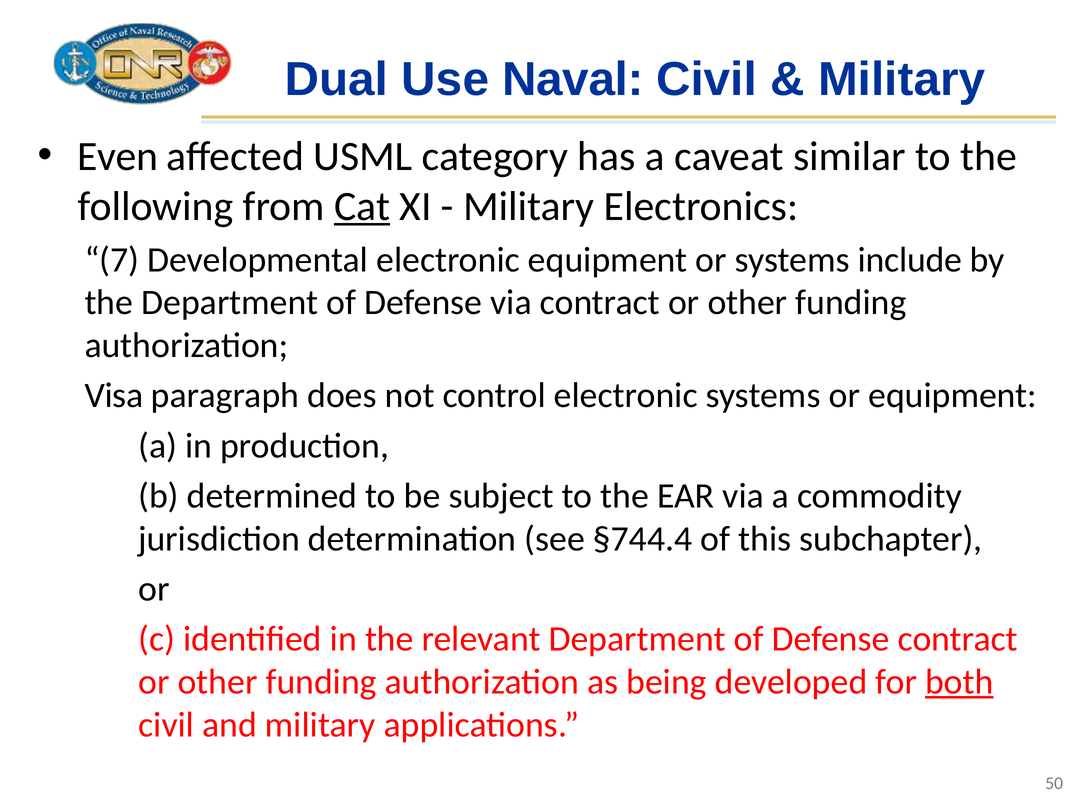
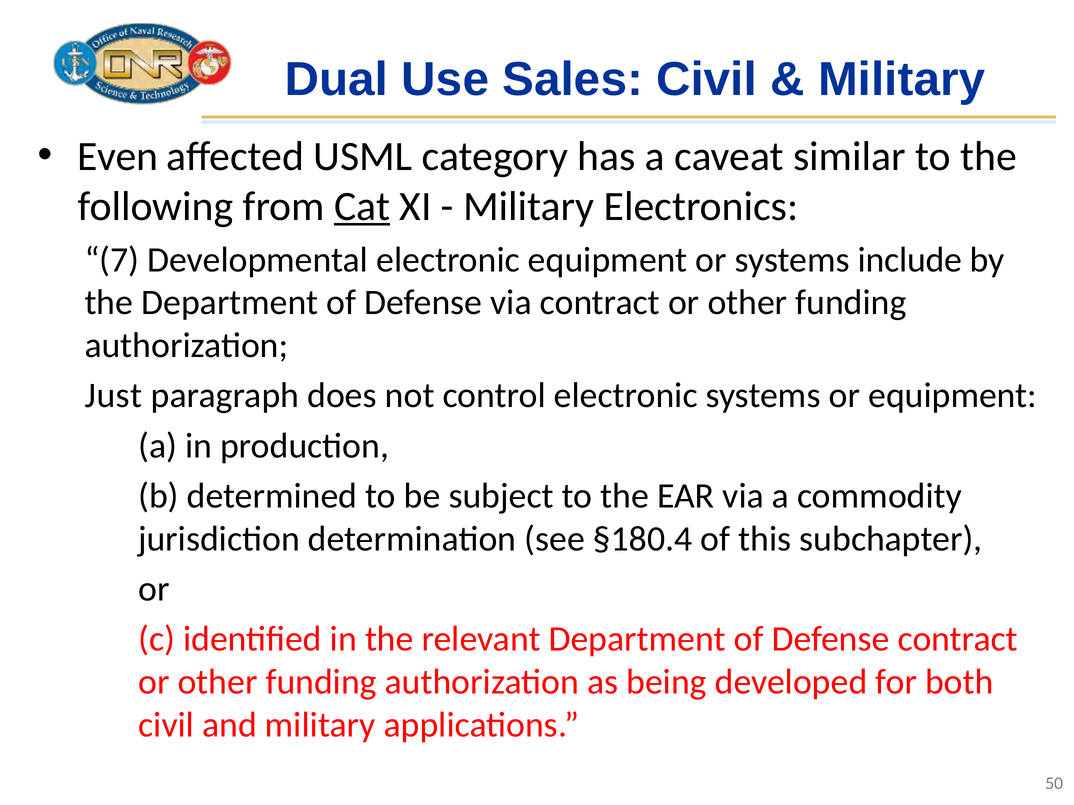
Naval: Naval -> Sales
Visa: Visa -> Just
§744.4: §744.4 -> §180.4
both underline: present -> none
